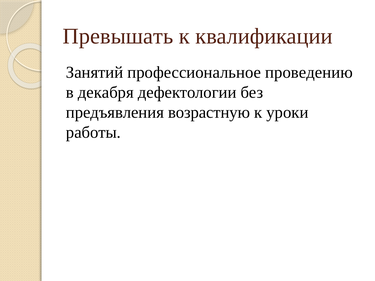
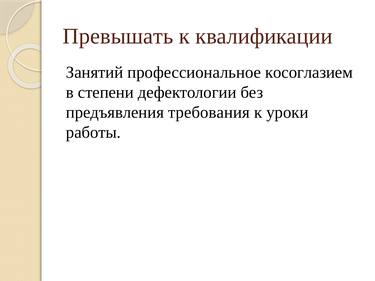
проведению: проведению -> косоглазием
декабря: декабря -> степени
возрастную: возрастную -> требования
